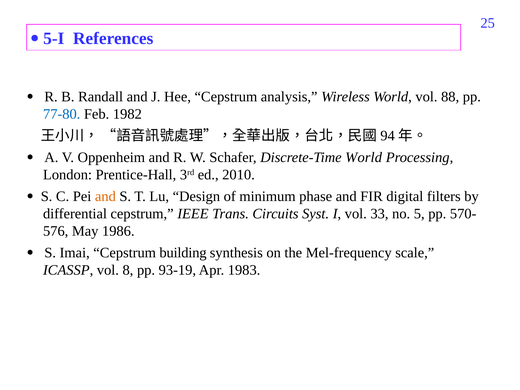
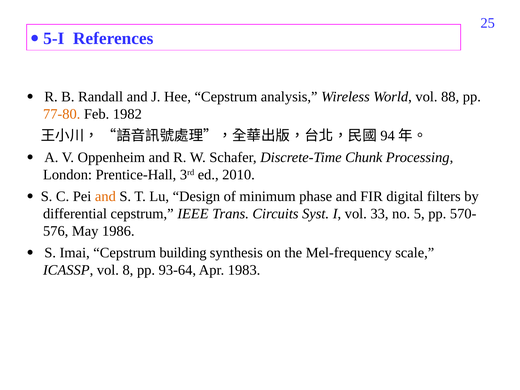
77-80 colour: blue -> orange
Discrete-Time World: World -> Chunk
93-19: 93-19 -> 93-64
